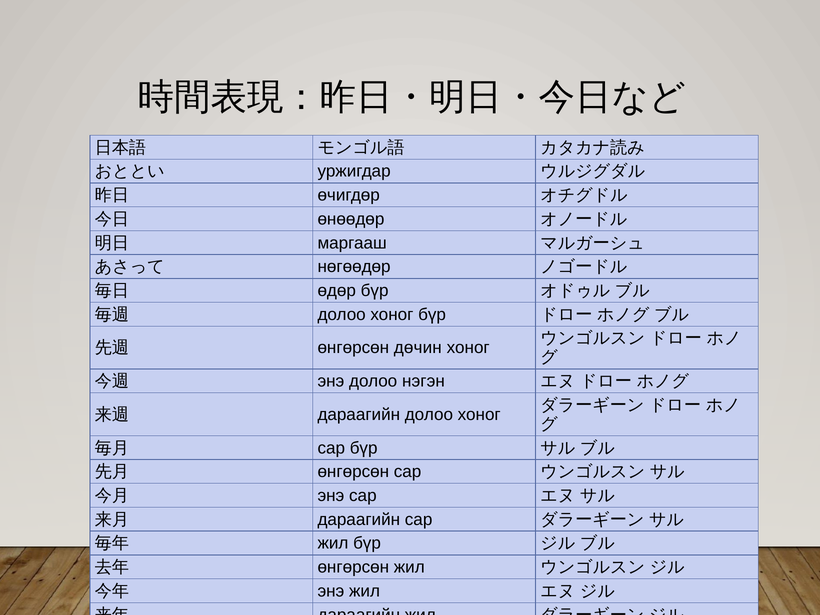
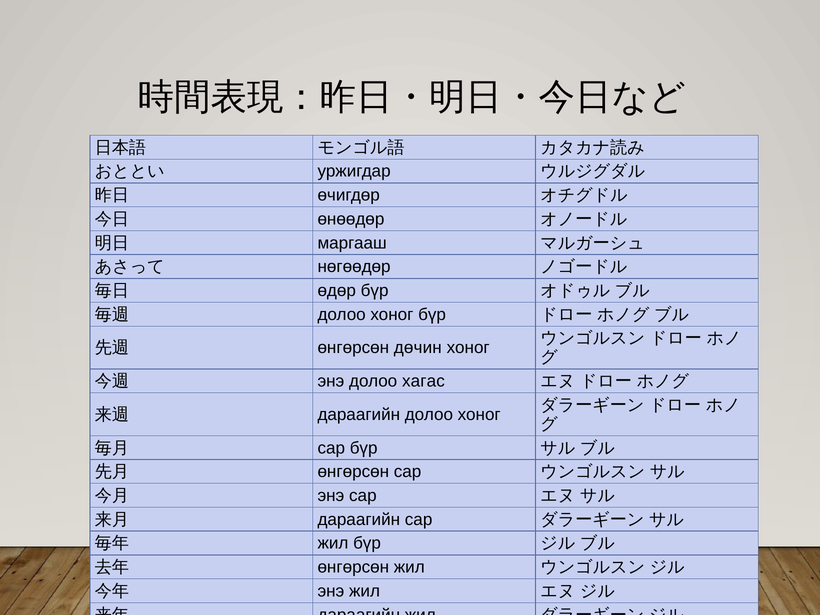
нэгэн: нэгэн -> хагас
